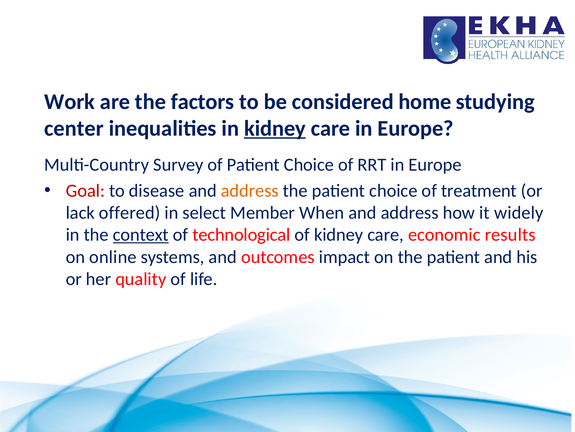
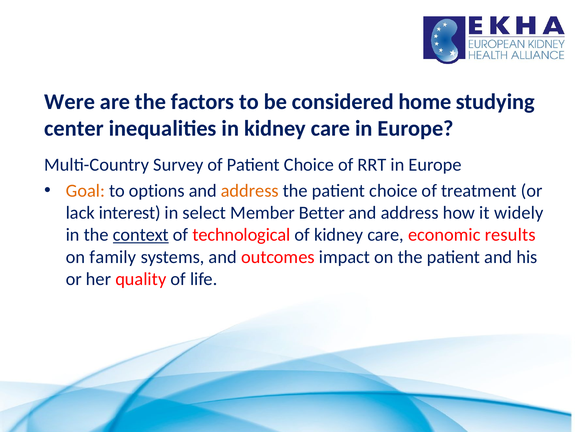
Work: Work -> Were
kidney at (275, 128) underline: present -> none
Goal colour: red -> orange
disease: disease -> options
offered: offered -> interest
When: When -> Better
online: online -> family
